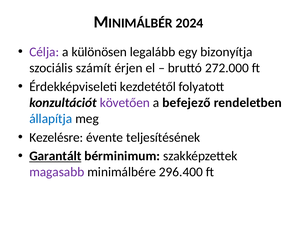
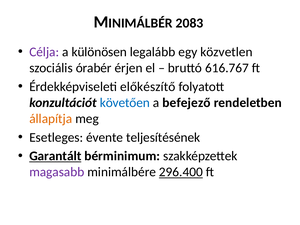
2024: 2024 -> 2083
bizonyítja: bizonyítja -> közvetlen
számít: számít -> órabér
272.000: 272.000 -> 616.767
kezdetétől: kezdetétől -> előkészítő
követően colour: purple -> blue
állapítja colour: blue -> orange
Kezelésre: Kezelésre -> Esetleges
296.400 underline: none -> present
